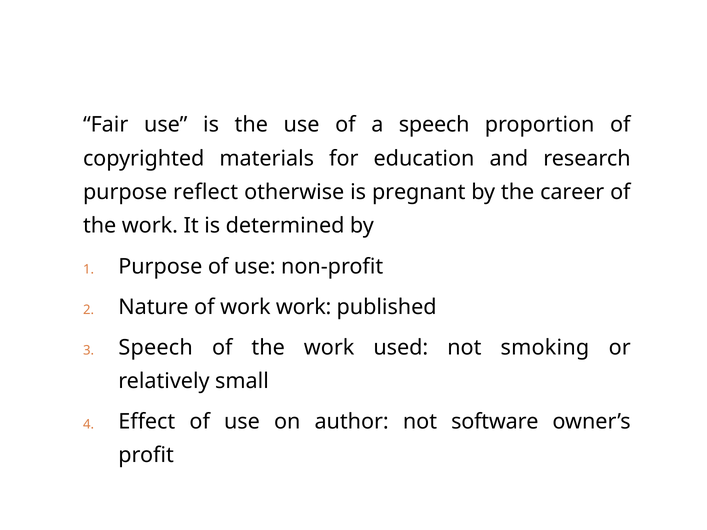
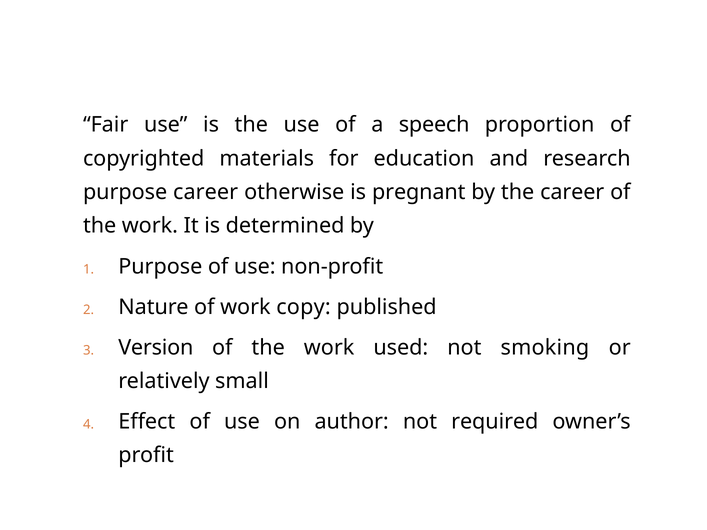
purpose reflect: reflect -> career
work work: work -> copy
Speech at (156, 348): Speech -> Version
software: software -> required
